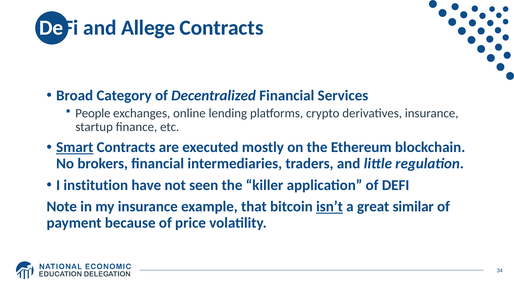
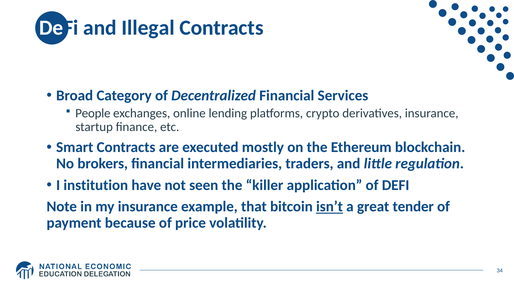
Allege: Allege -> Illegal
Smart underline: present -> none
similar: similar -> tender
